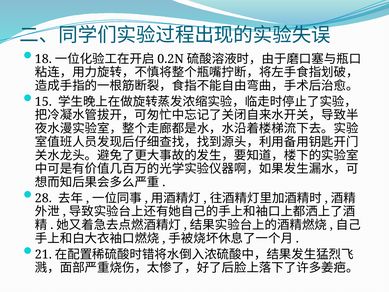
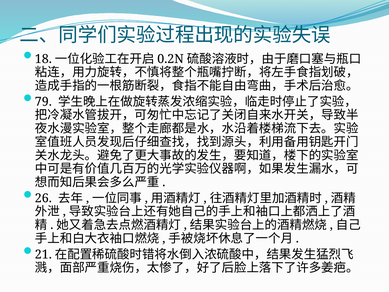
15: 15 -> 79
28: 28 -> 26
